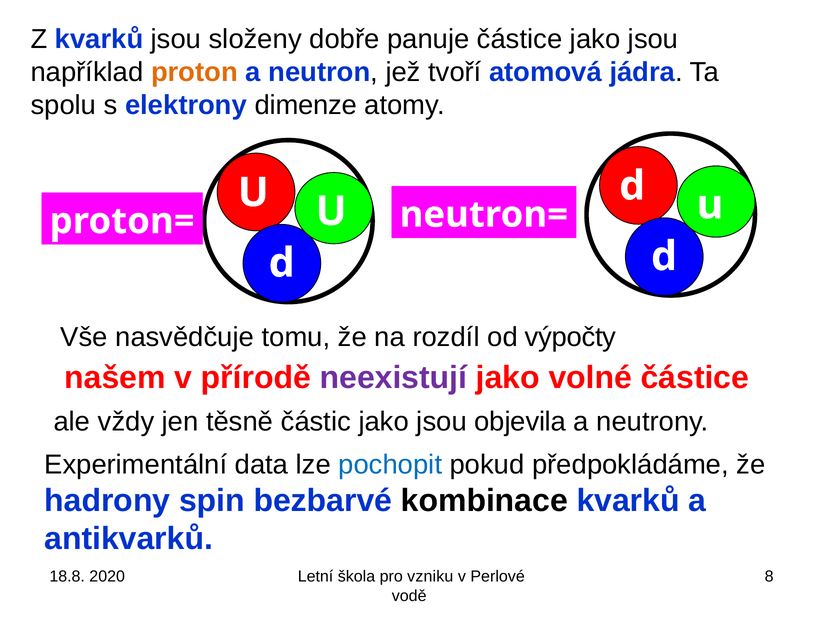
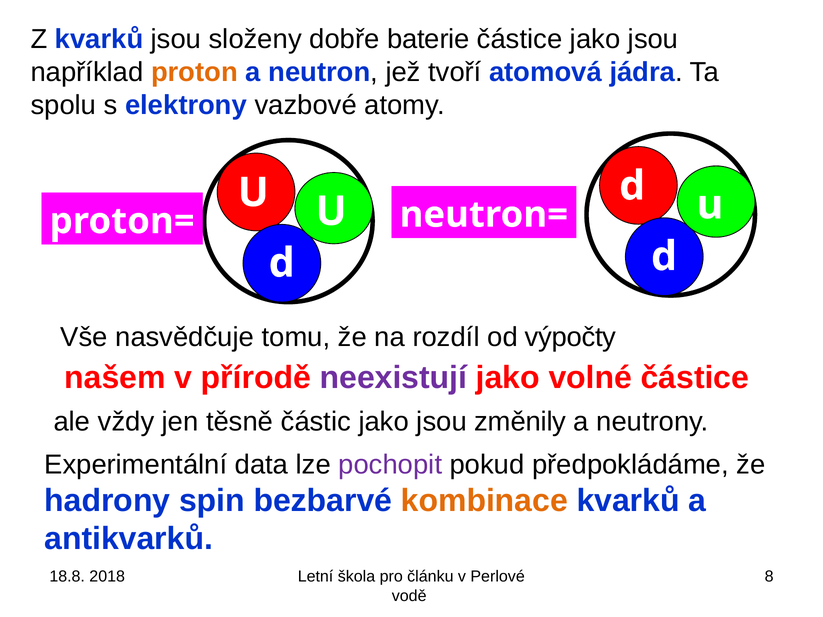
panuje: panuje -> baterie
dimenze: dimenze -> vazbové
objevila: objevila -> změnily
pochopit colour: blue -> purple
kombinace colour: black -> orange
2020: 2020 -> 2018
vzniku: vzniku -> článku
